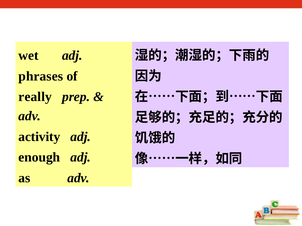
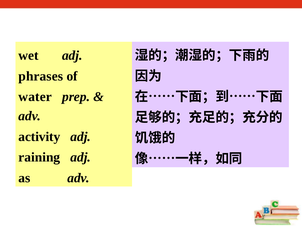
really: really -> water
enough: enough -> raining
